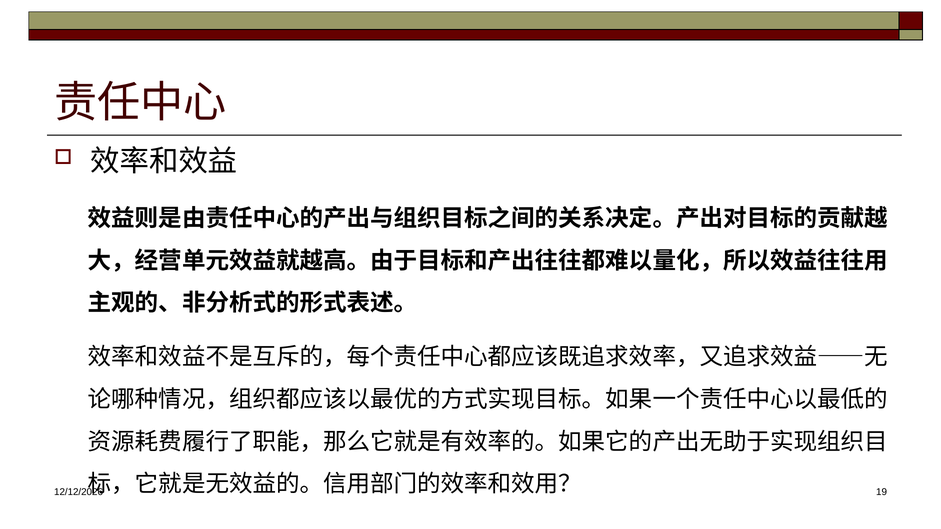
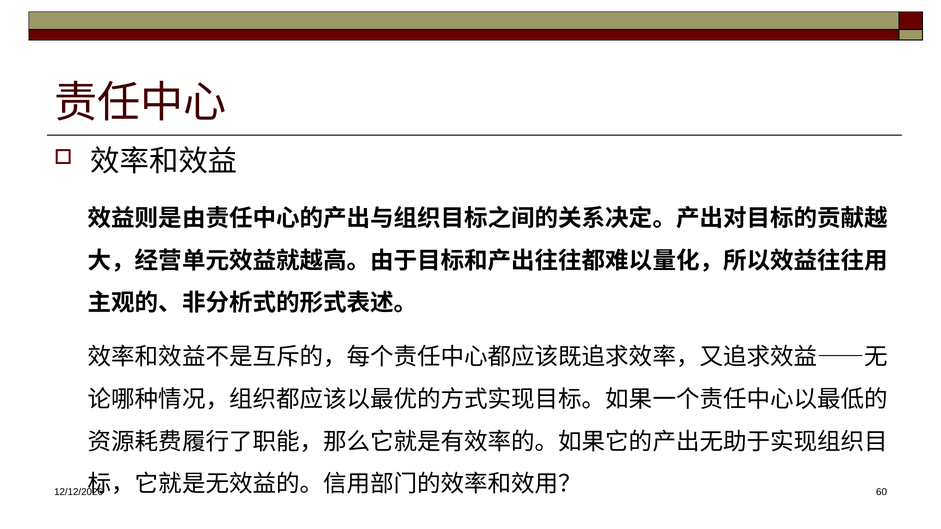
19: 19 -> 60
